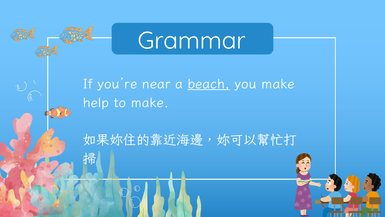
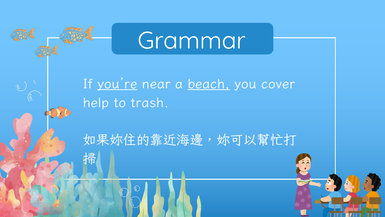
you’re underline: none -> present
you make: make -> cover
to make: make -> trash
